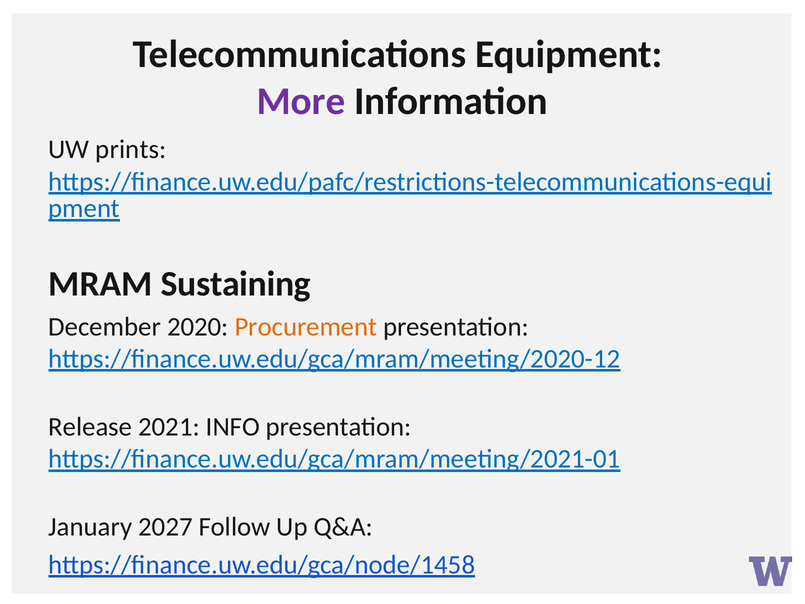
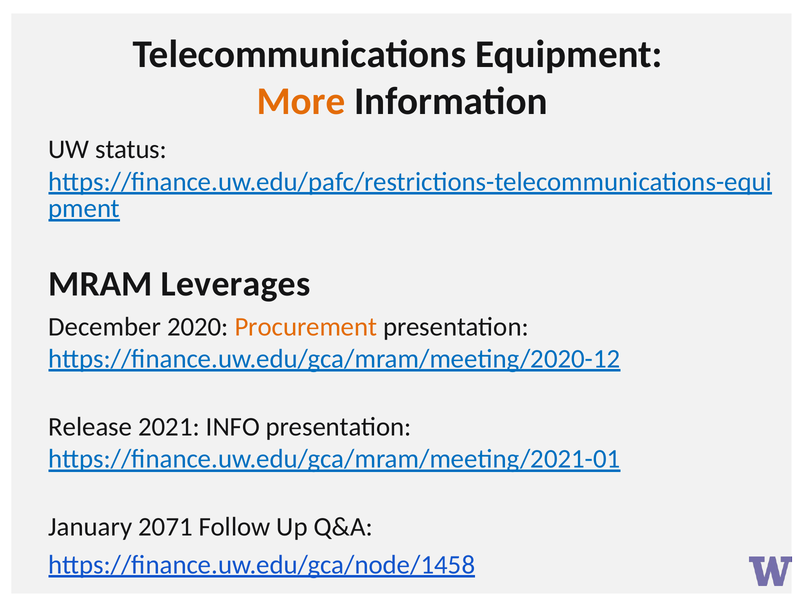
More colour: purple -> orange
prints: prints -> status
Sustaining: Sustaining -> Leverages
2027: 2027 -> 2071
